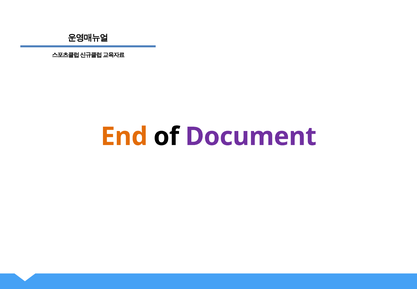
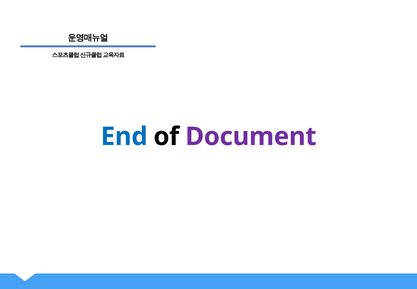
End colour: orange -> blue
